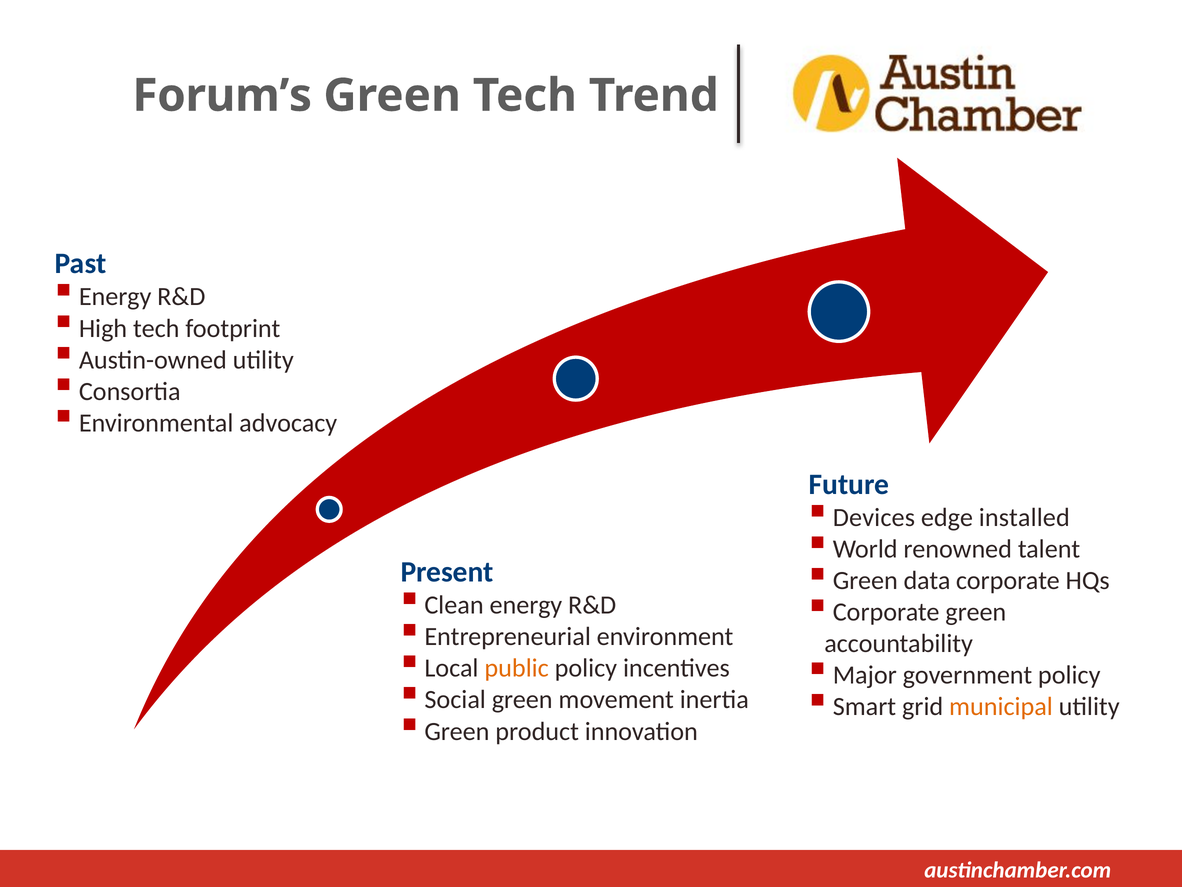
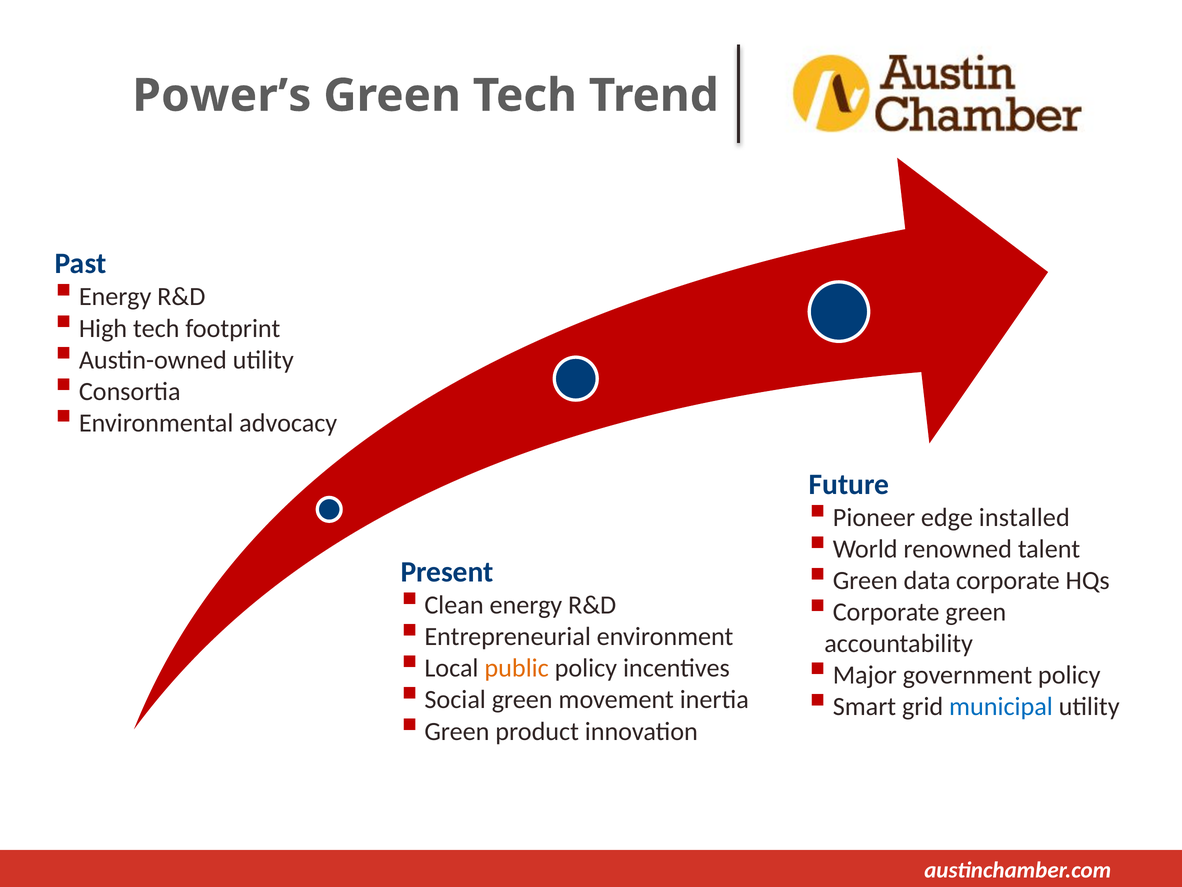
Forum’s: Forum’s -> Power’s
Devices: Devices -> Pioneer
municipal colour: orange -> blue
